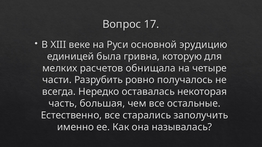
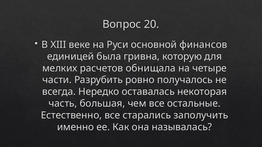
17: 17 -> 20
эрудицию: эрудицию -> финансов
